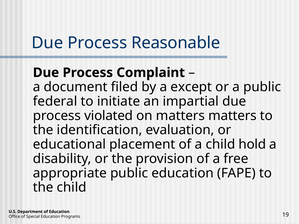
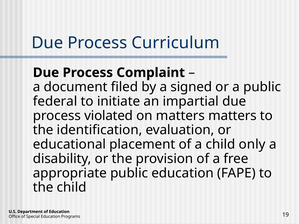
Reasonable: Reasonable -> Curriculum
except: except -> signed
hold: hold -> only
